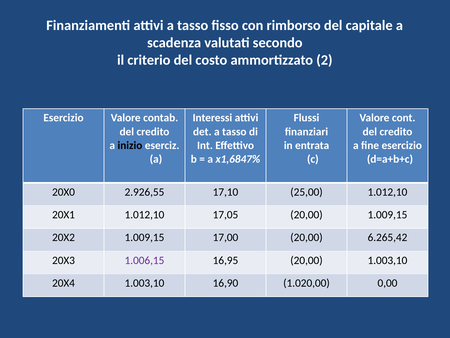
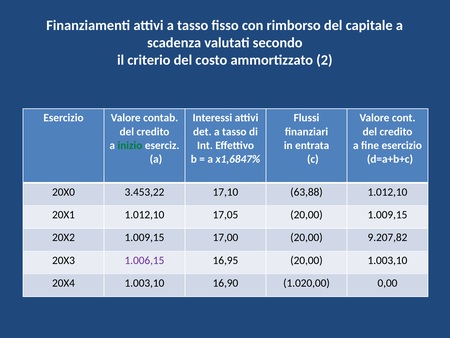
inizio colour: black -> green
2.926,55: 2.926,55 -> 3.453,22
25,00: 25,00 -> 63,88
6.265,42: 6.265,42 -> 9.207,82
